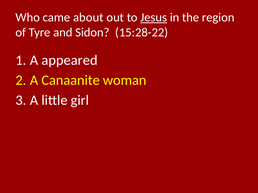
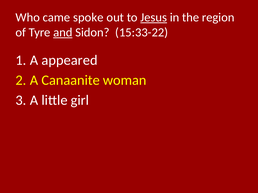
about: about -> spoke
and underline: none -> present
15:28-22: 15:28-22 -> 15:33-22
